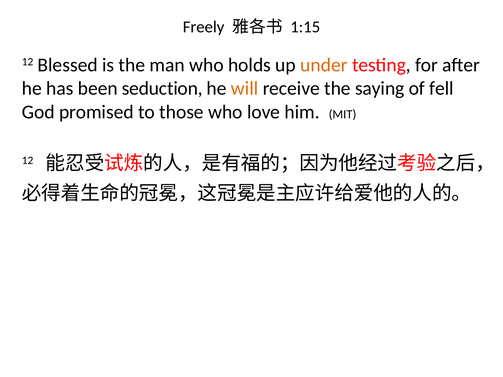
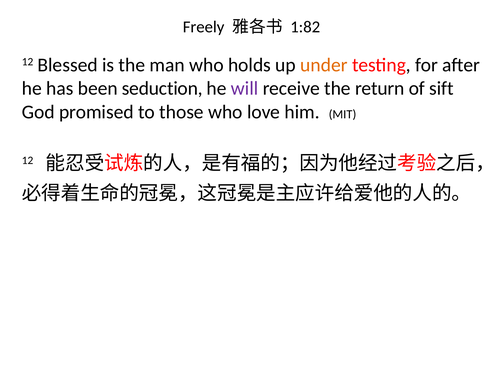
1:15: 1:15 -> 1:82
will colour: orange -> purple
saying: saying -> return
fell: fell -> sift
